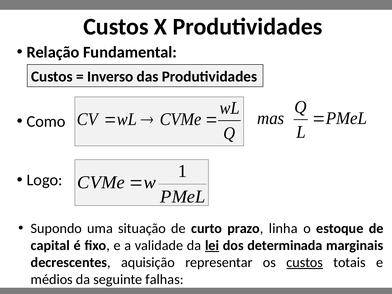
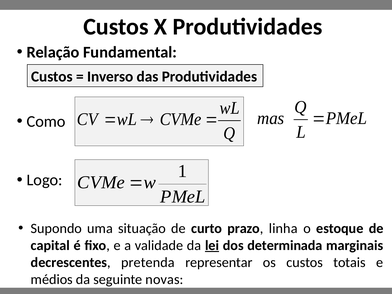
aquisição: aquisição -> pretenda
custos at (305, 262) underline: present -> none
falhas: falhas -> novas
